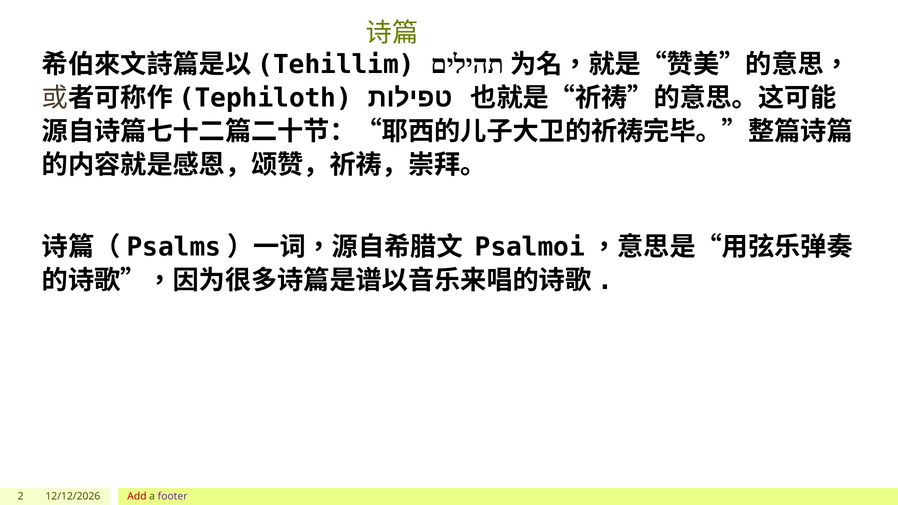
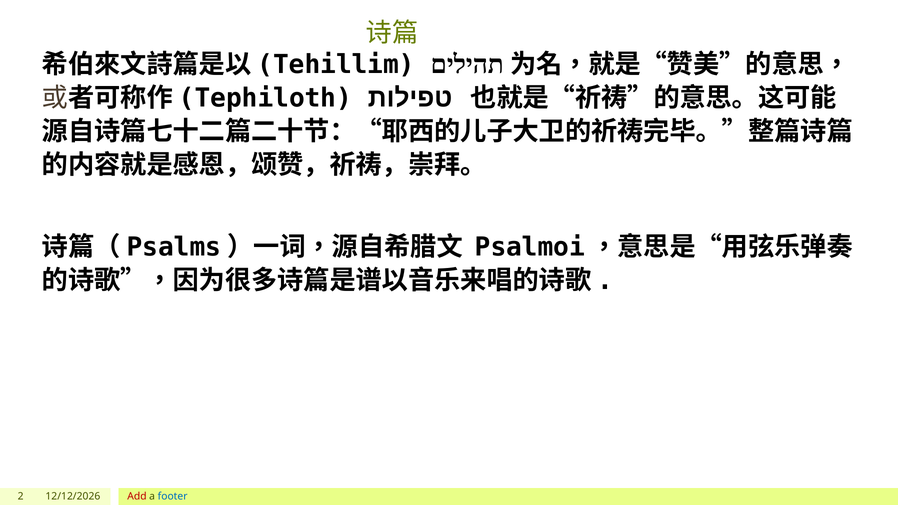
footer colour: purple -> blue
